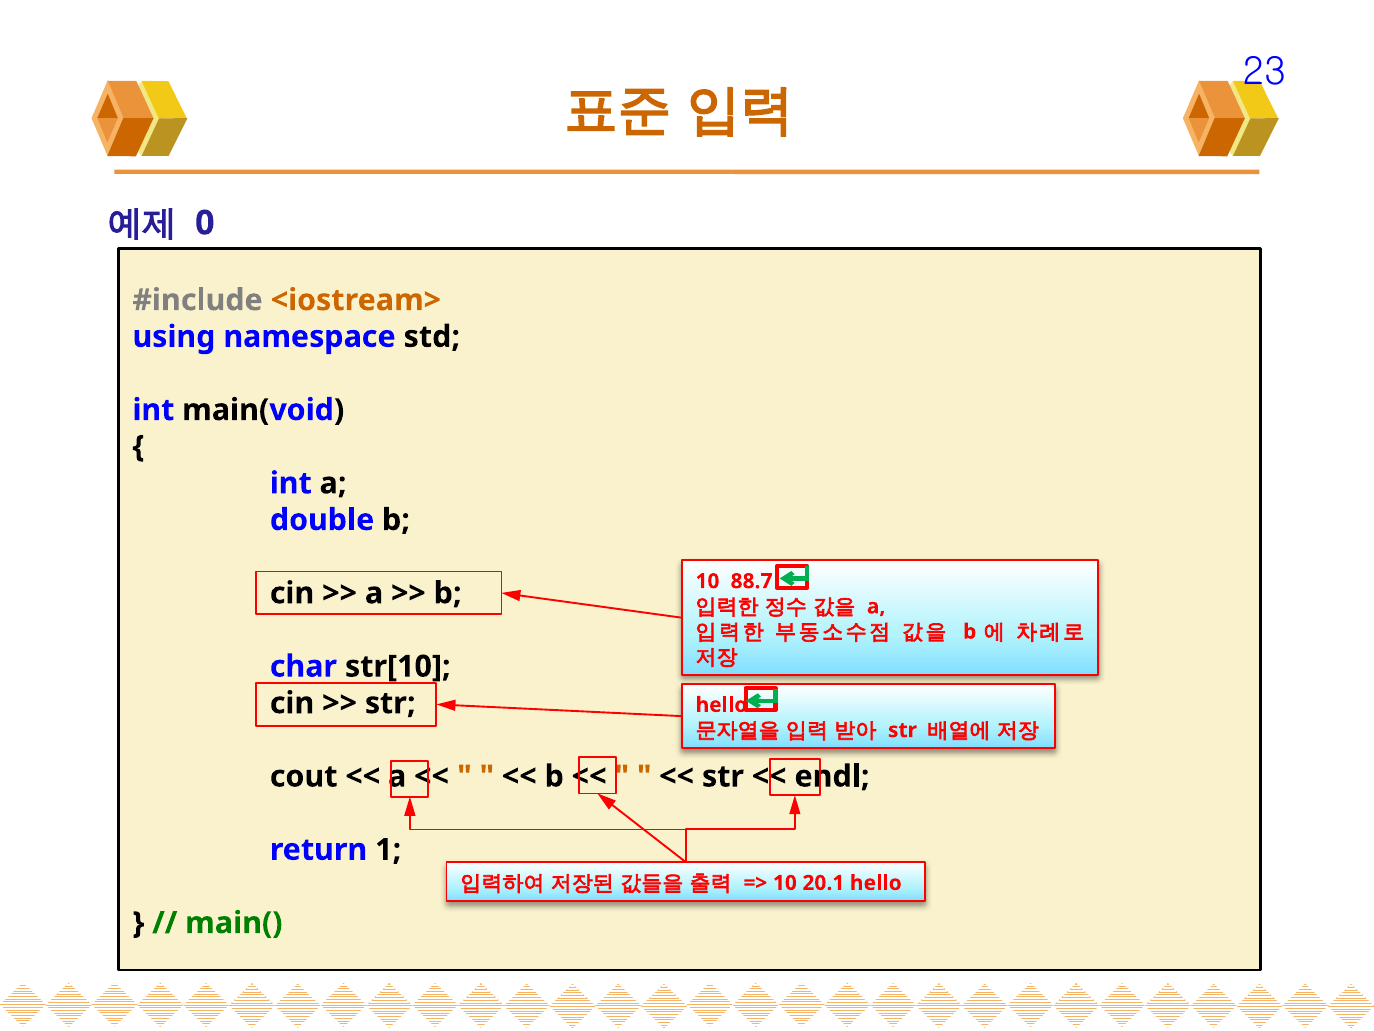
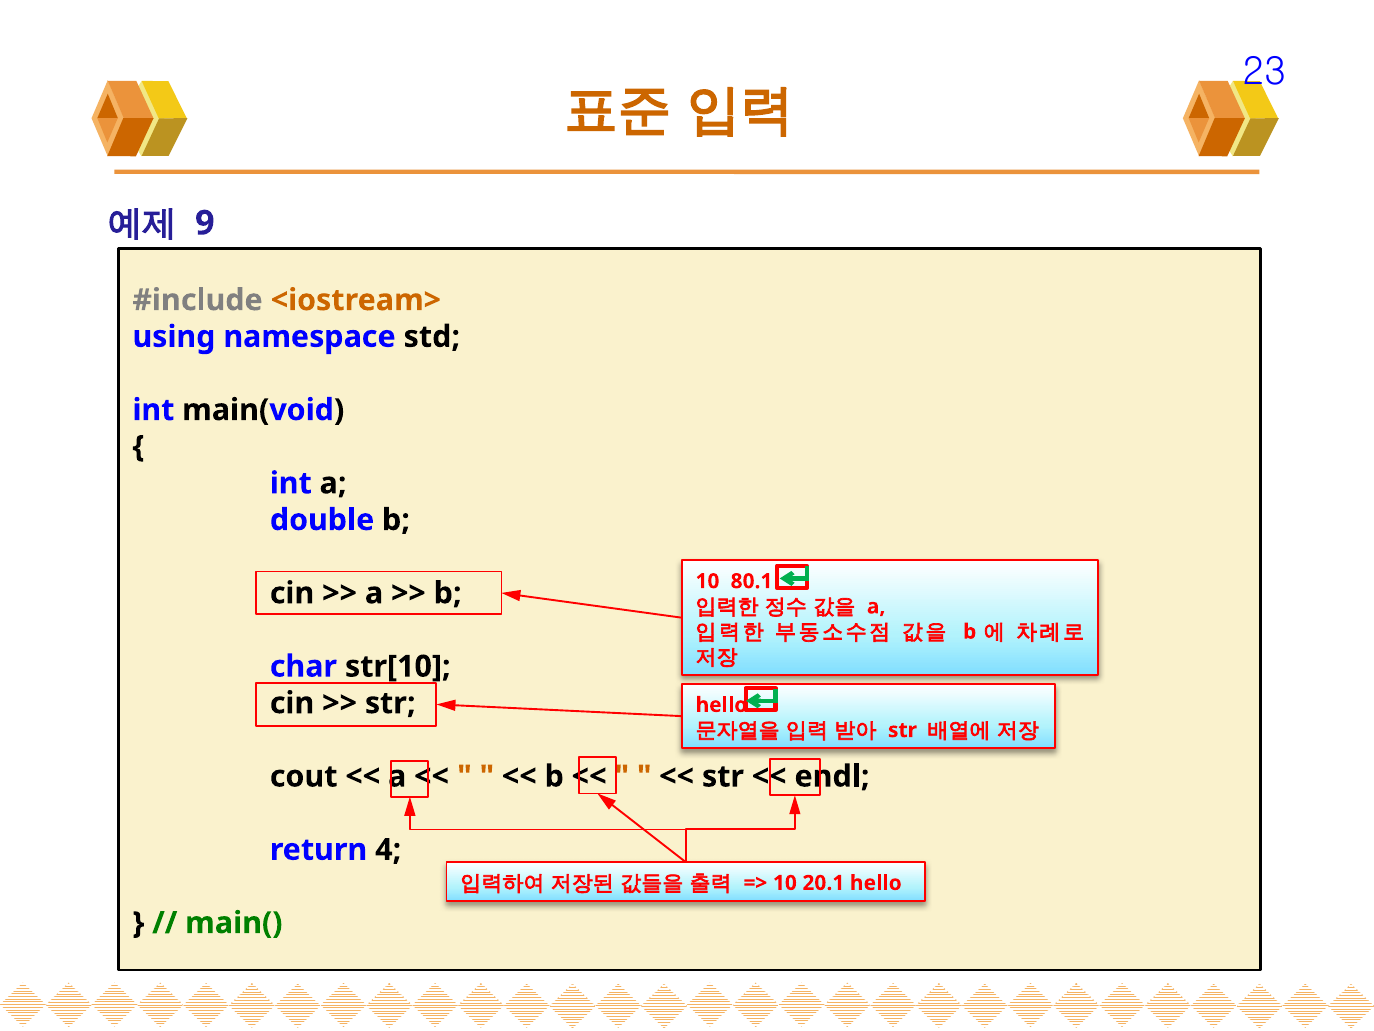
0: 0 -> 9
88.7: 88.7 -> 80.1
1: 1 -> 4
